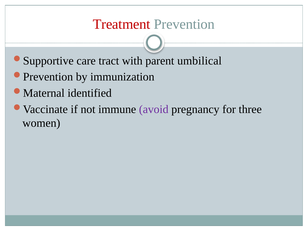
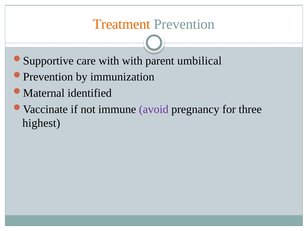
Treatment colour: red -> orange
care tract: tract -> with
women: women -> highest
